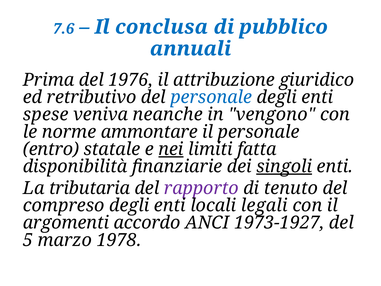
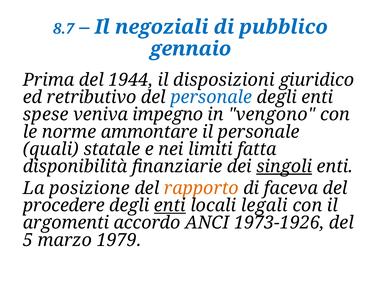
7.6: 7.6 -> 8.7
conclusa: conclusa -> negoziali
annuali: annuali -> gennaio
1976: 1976 -> 1944
attribuzione: attribuzione -> disposizioni
neanche: neanche -> impegno
entro: entro -> quali
nei underline: present -> none
tributaria: tributaria -> posizione
rapporto colour: purple -> orange
tenuto: tenuto -> faceva
compreso: compreso -> procedere
enti at (170, 205) underline: none -> present
1973-1927: 1973-1927 -> 1973-1926
1978: 1978 -> 1979
